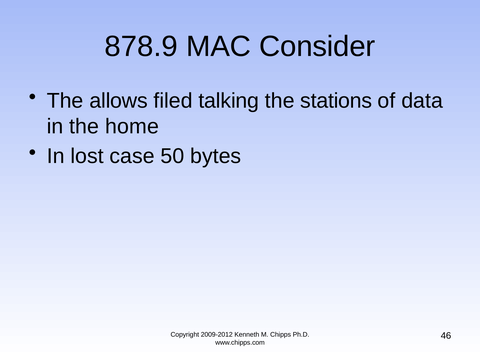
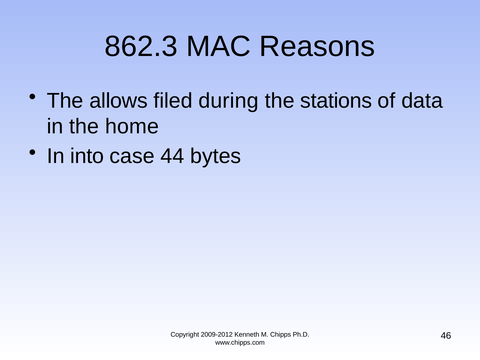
878.9: 878.9 -> 862.3
Consider: Consider -> Reasons
talking: talking -> during
lost: lost -> into
50: 50 -> 44
